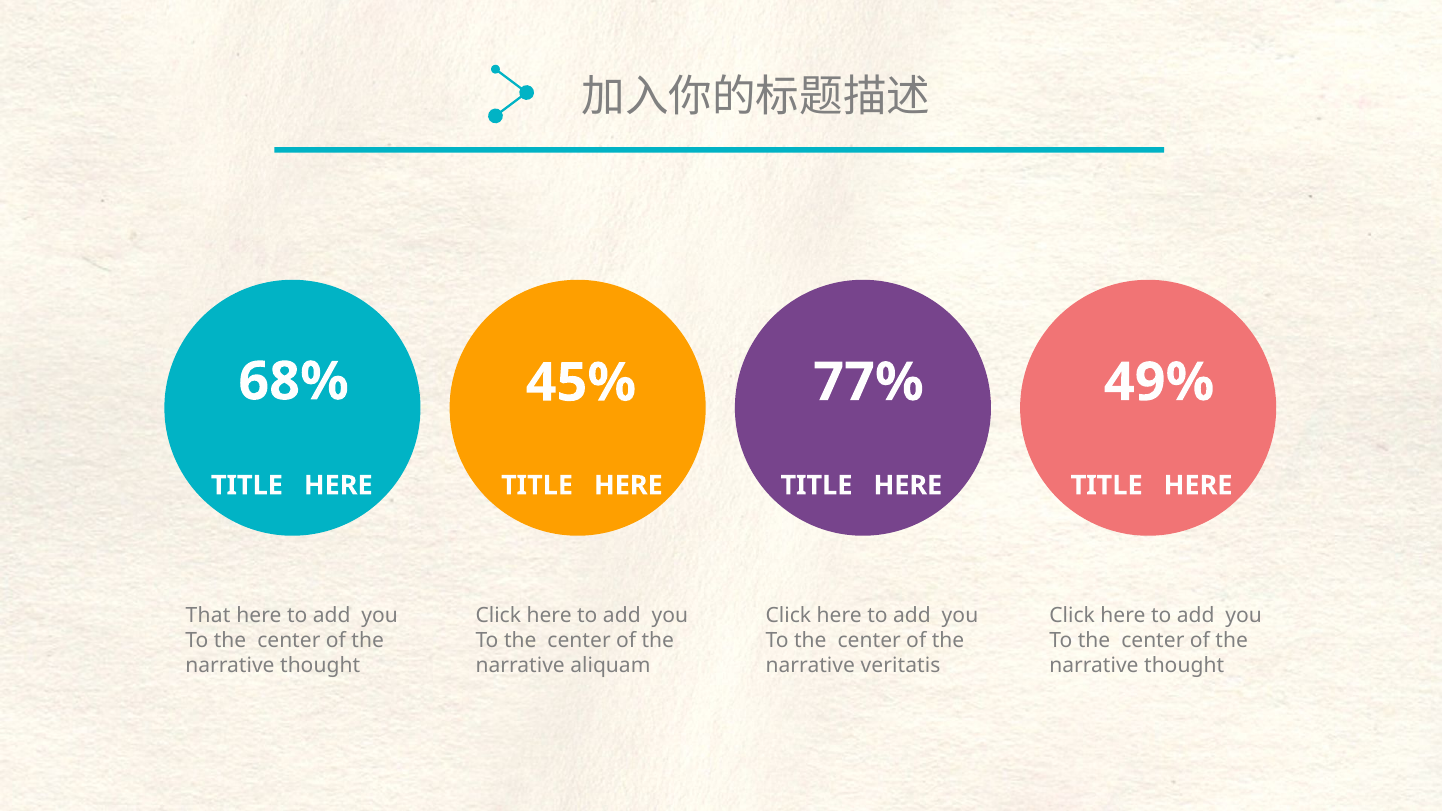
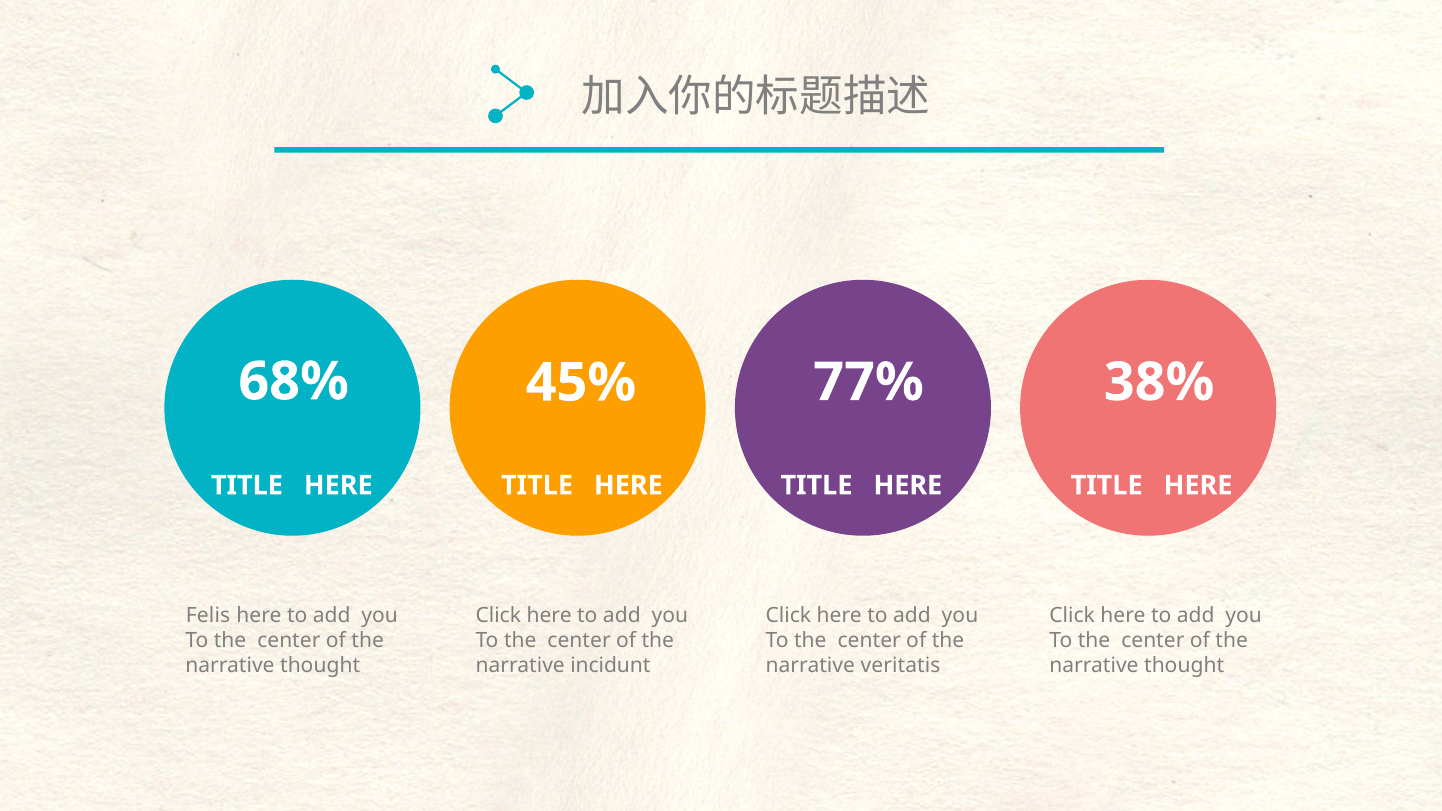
49%: 49% -> 38%
That: That -> Felis
aliquam: aliquam -> incidunt
